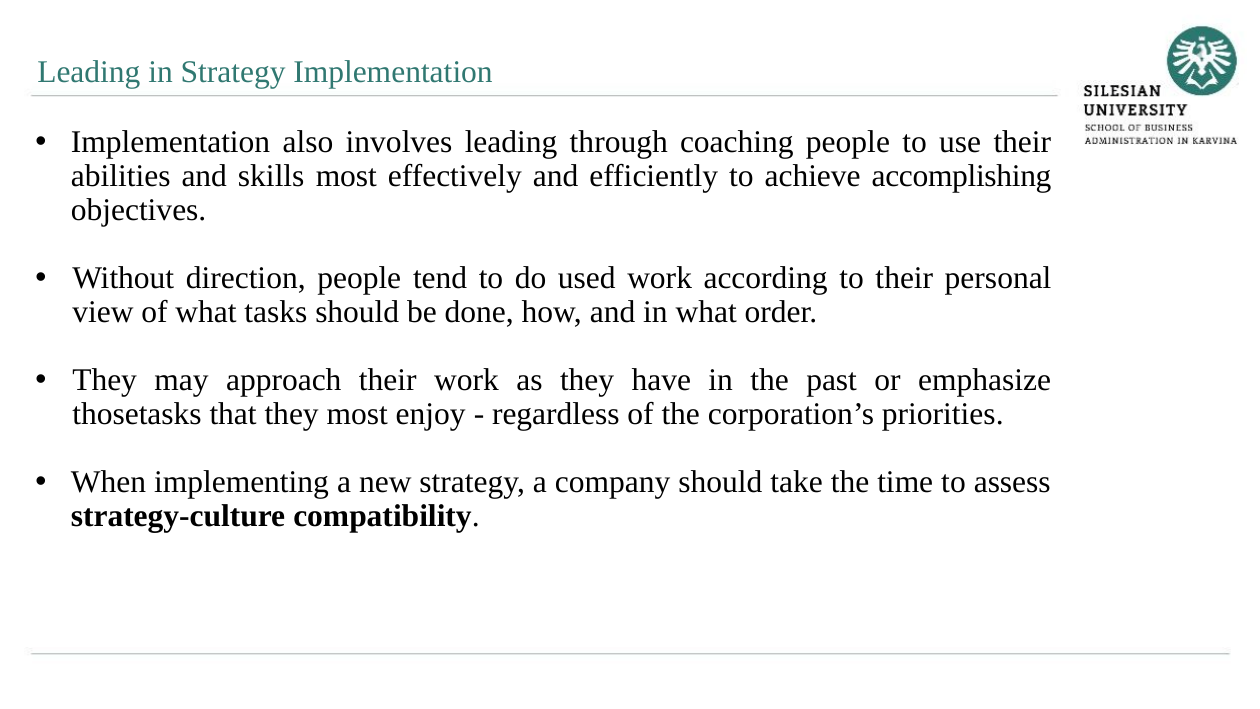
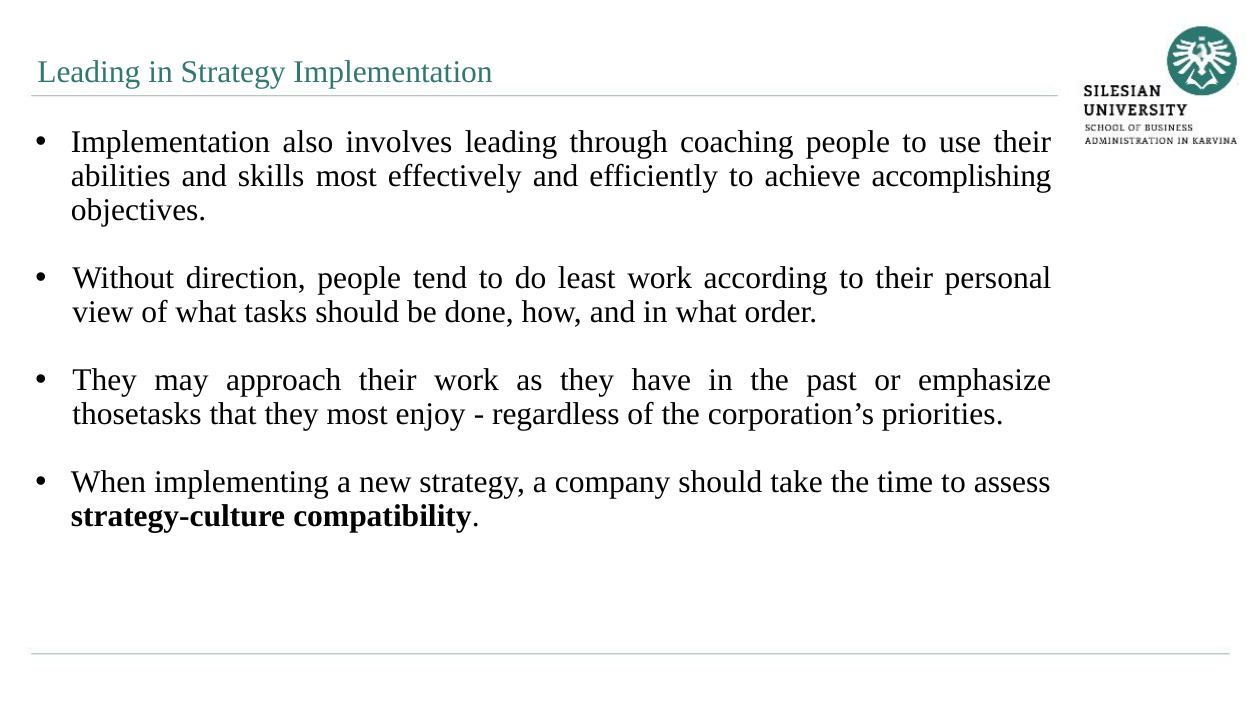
used: used -> least
